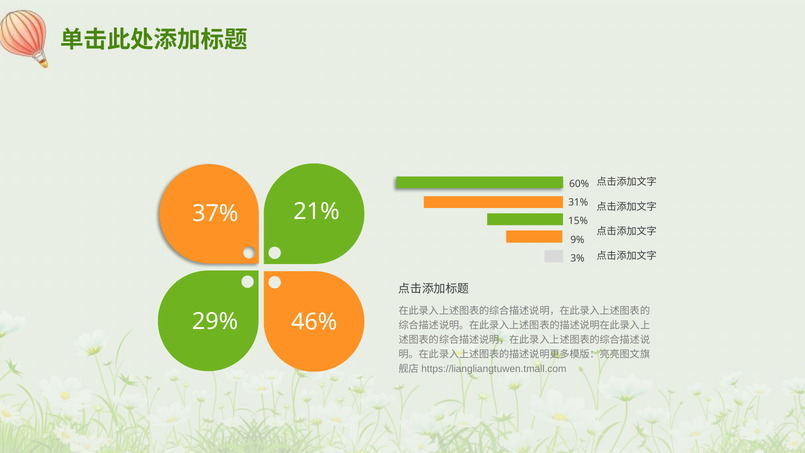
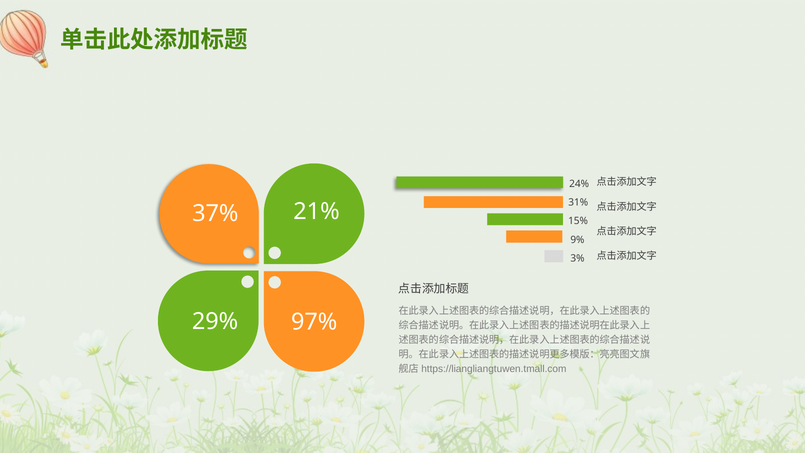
60%: 60% -> 24%
46%: 46% -> 97%
